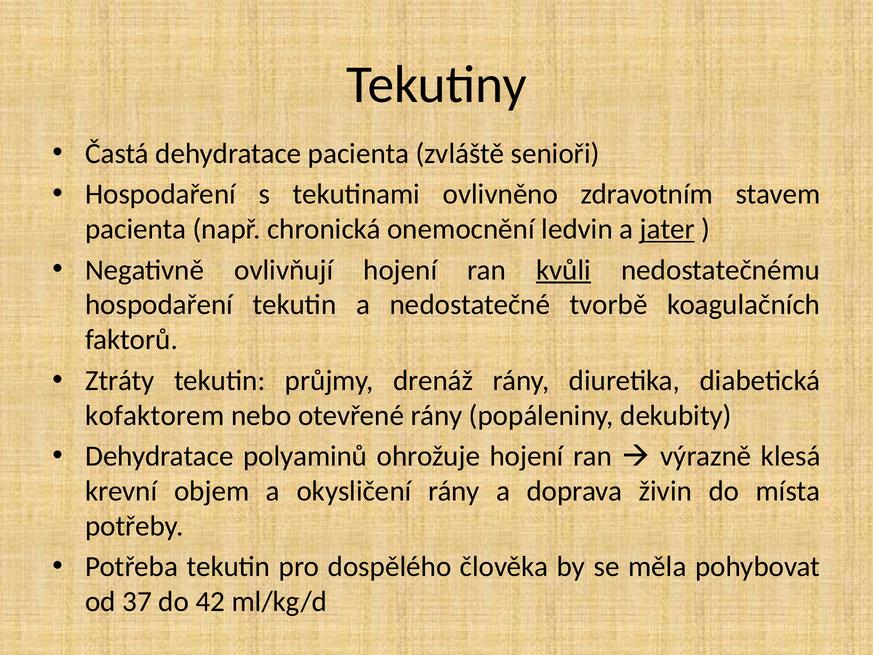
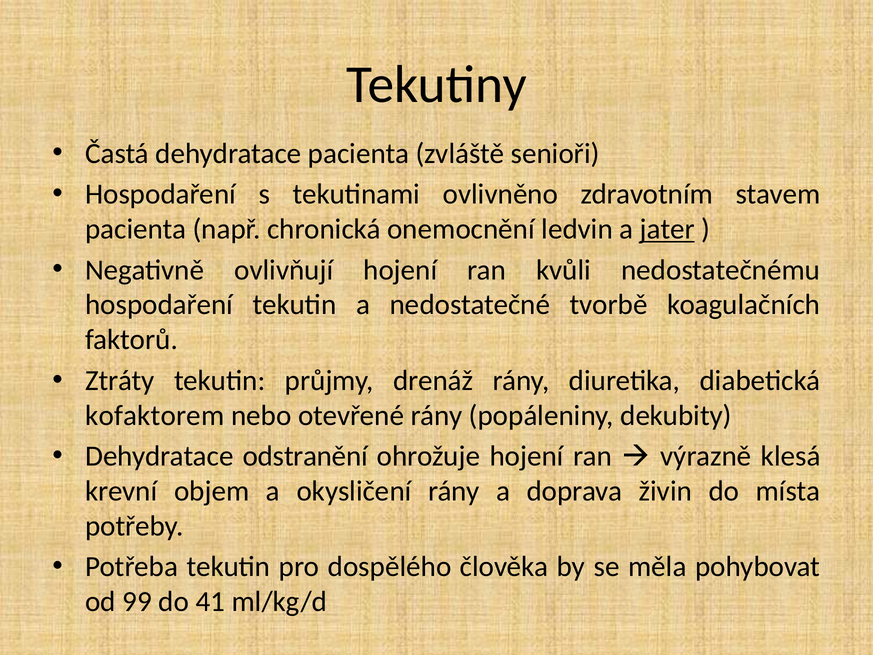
kvůli underline: present -> none
polyaminů: polyaminů -> odstranění
37: 37 -> 99
42: 42 -> 41
